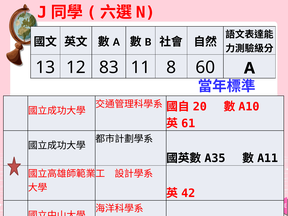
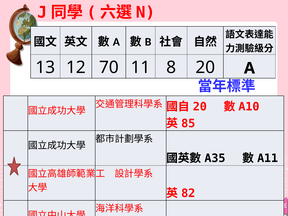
83: 83 -> 70
8 60: 60 -> 20
61: 61 -> 85
42: 42 -> 82
